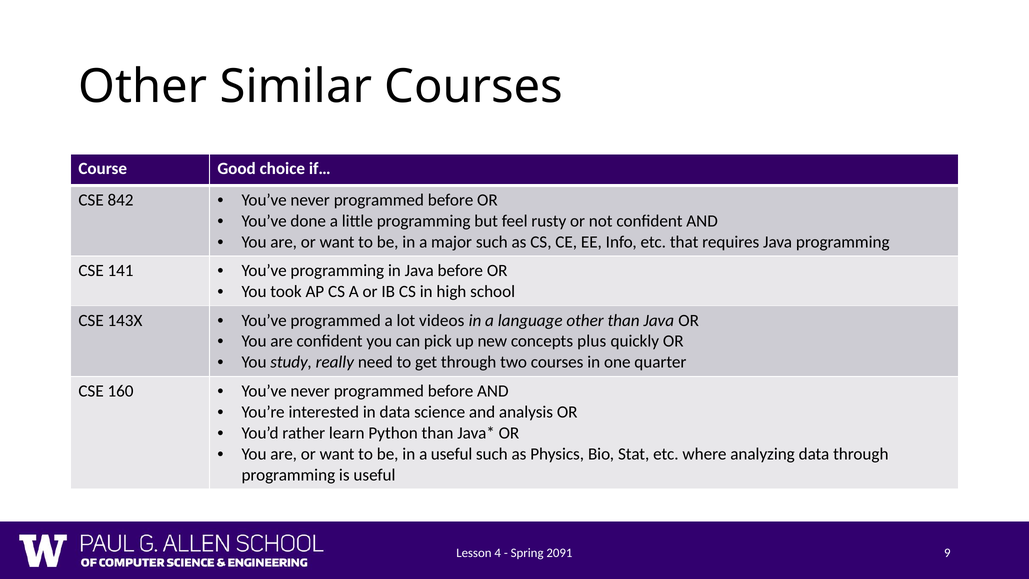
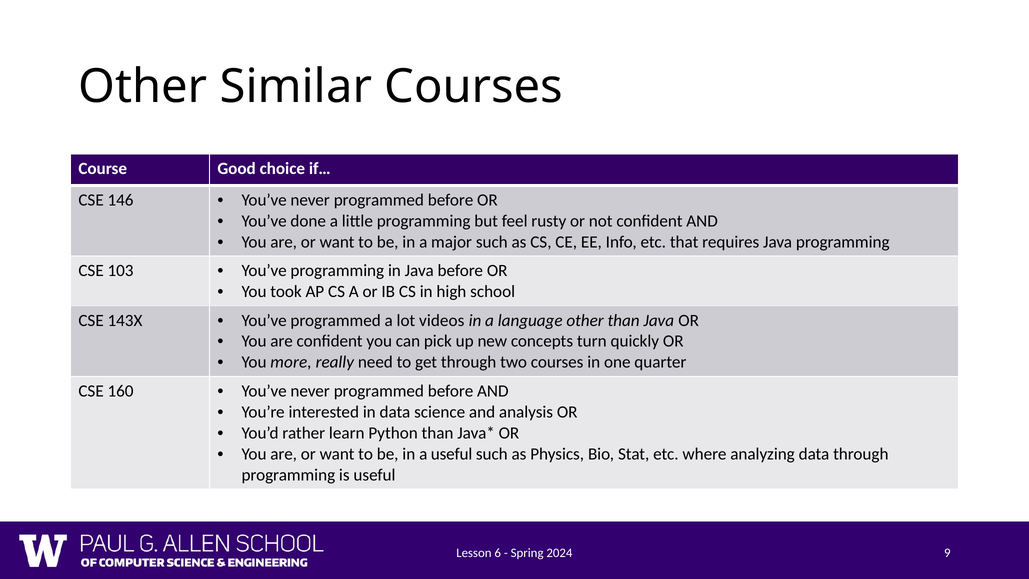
842: 842 -> 146
141: 141 -> 103
plus: plus -> turn
study: study -> more
4: 4 -> 6
2091: 2091 -> 2024
